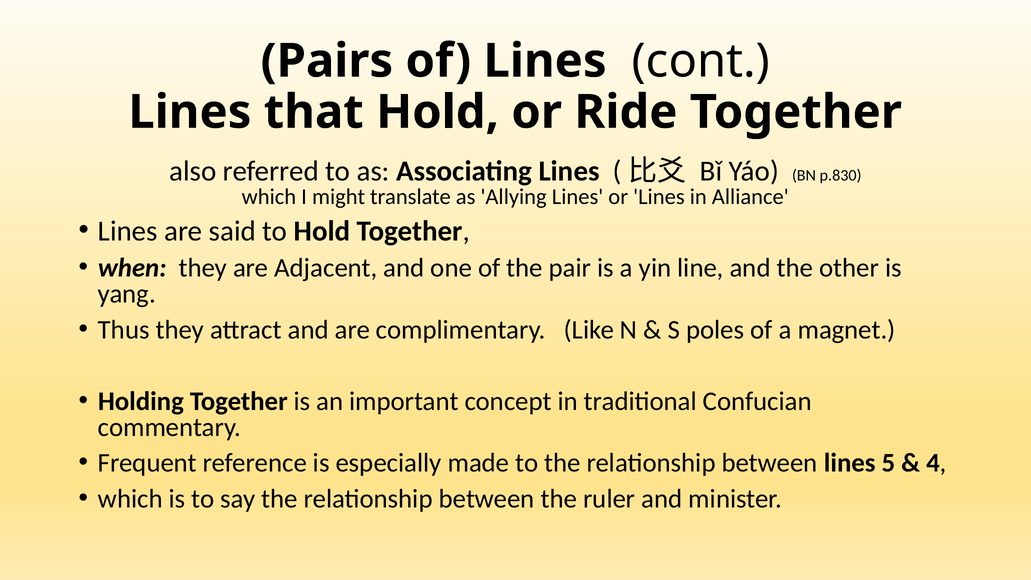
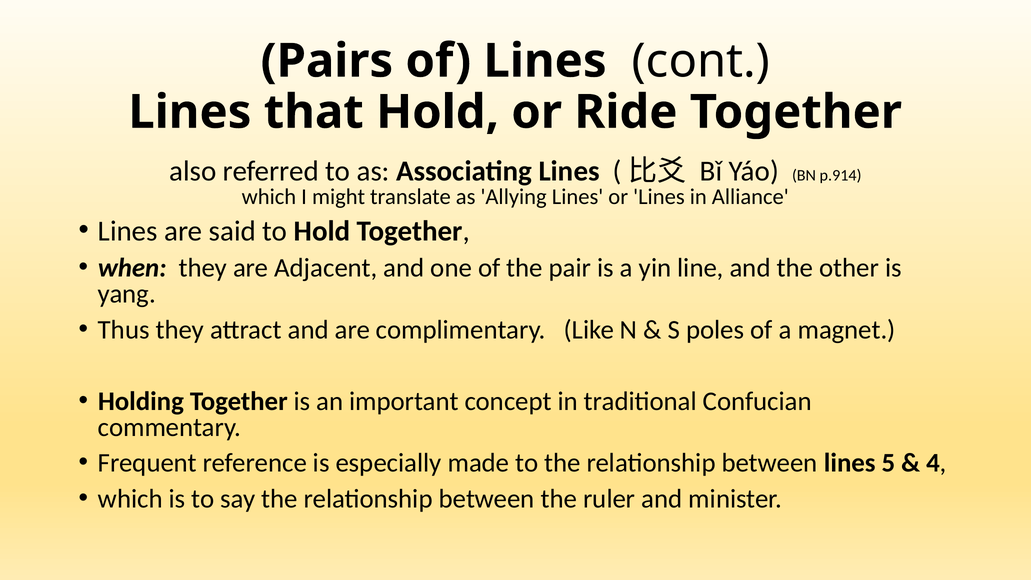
p.830: p.830 -> p.914
